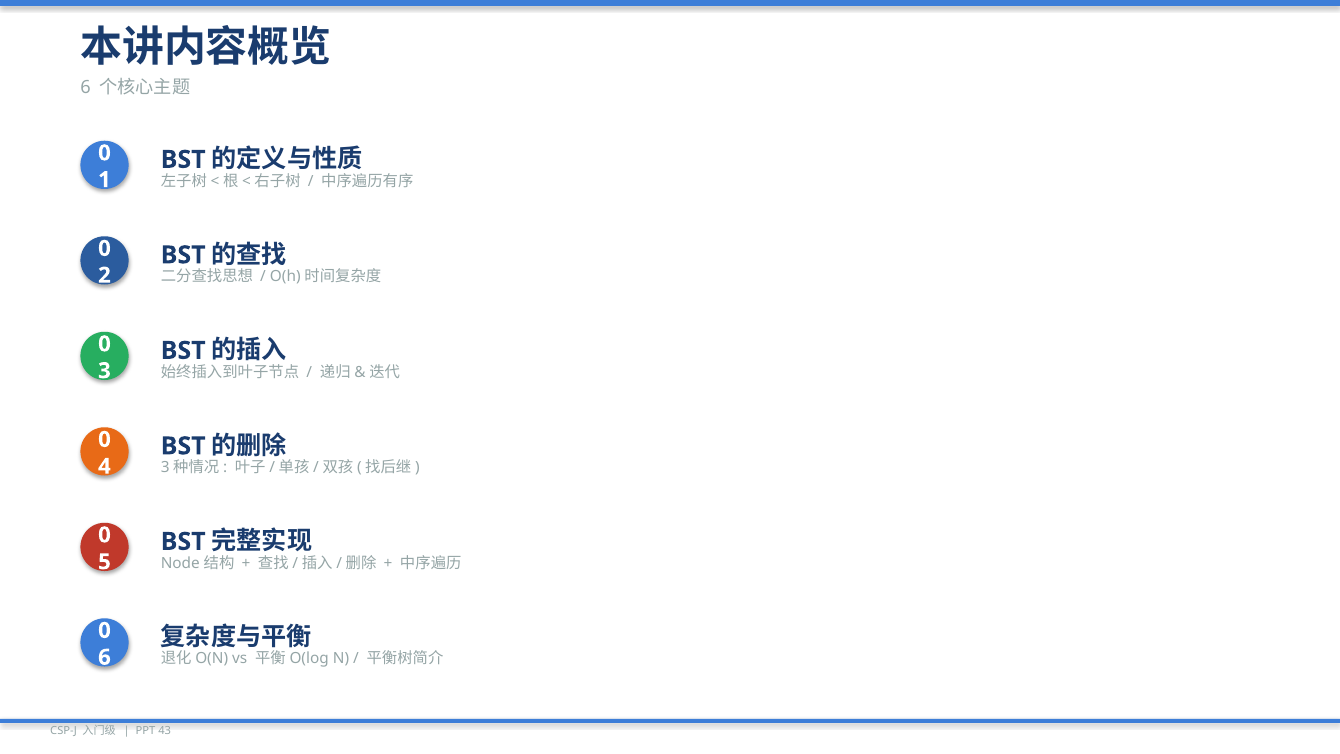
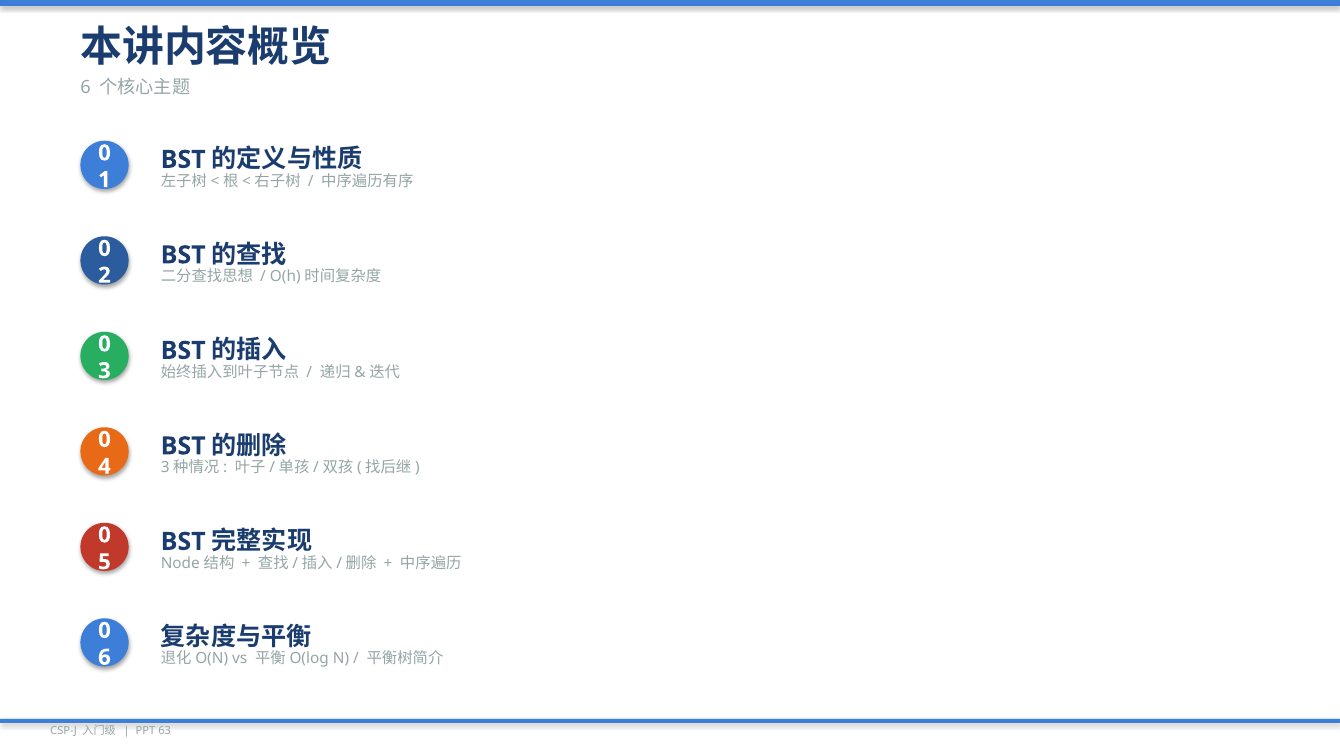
43: 43 -> 63
